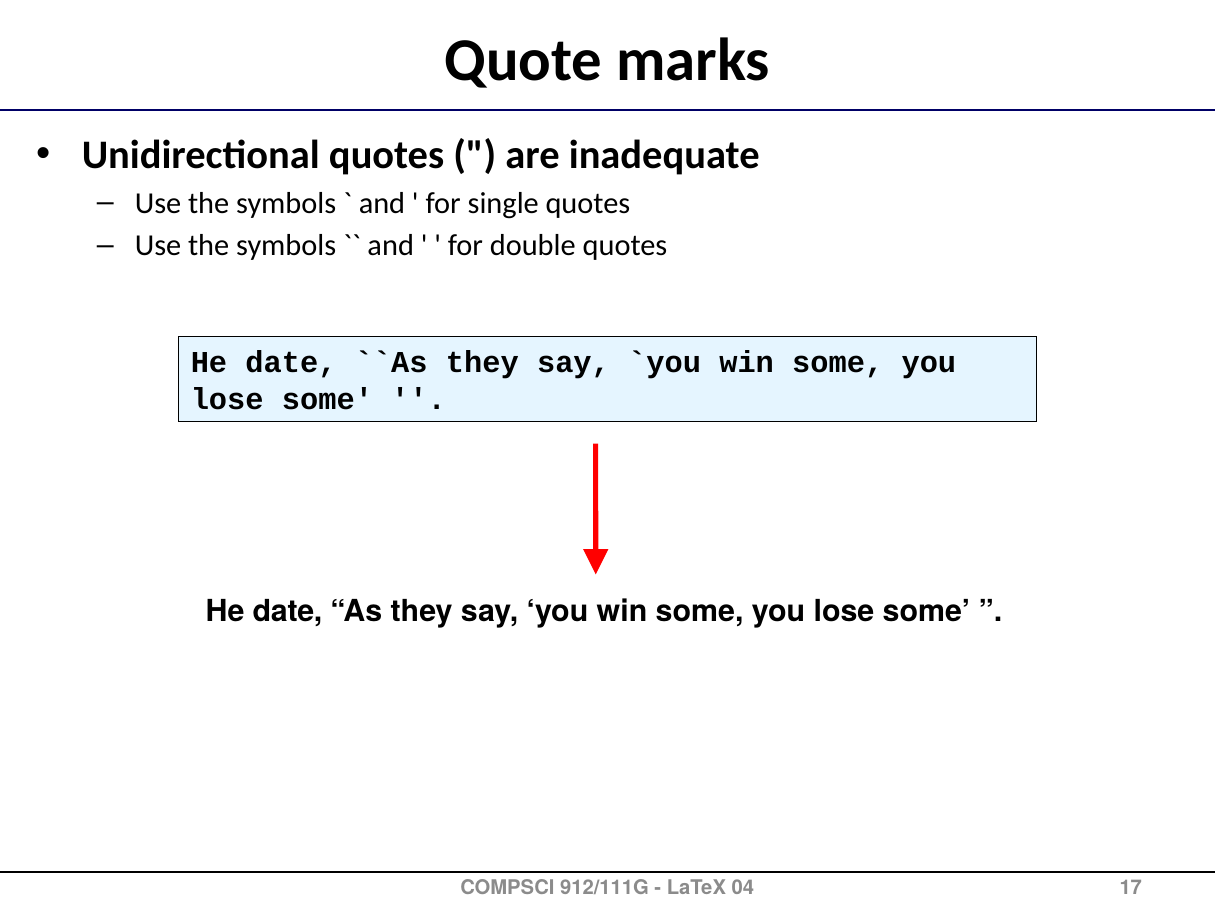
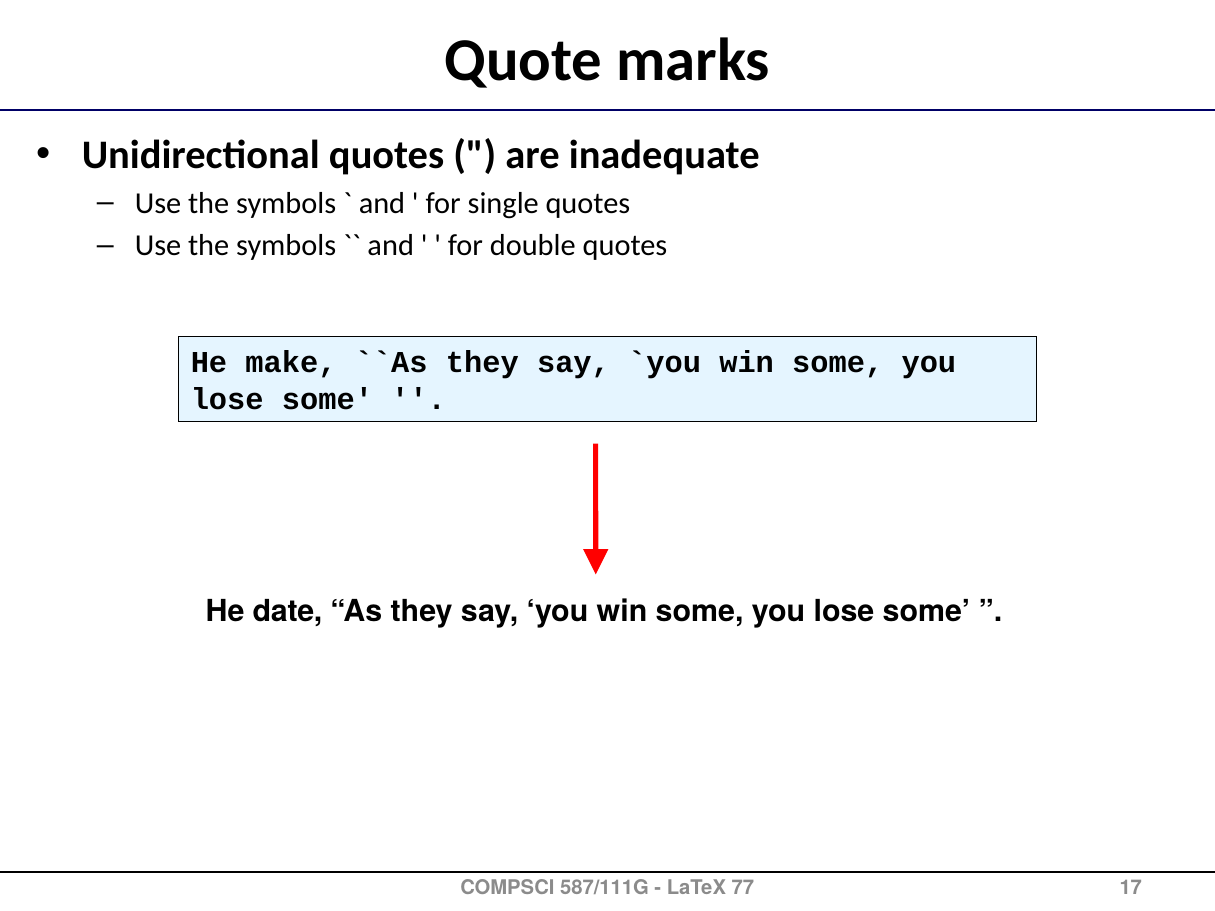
date at (291, 363): date -> make
912/111G: 912/111G -> 587/111G
04: 04 -> 77
